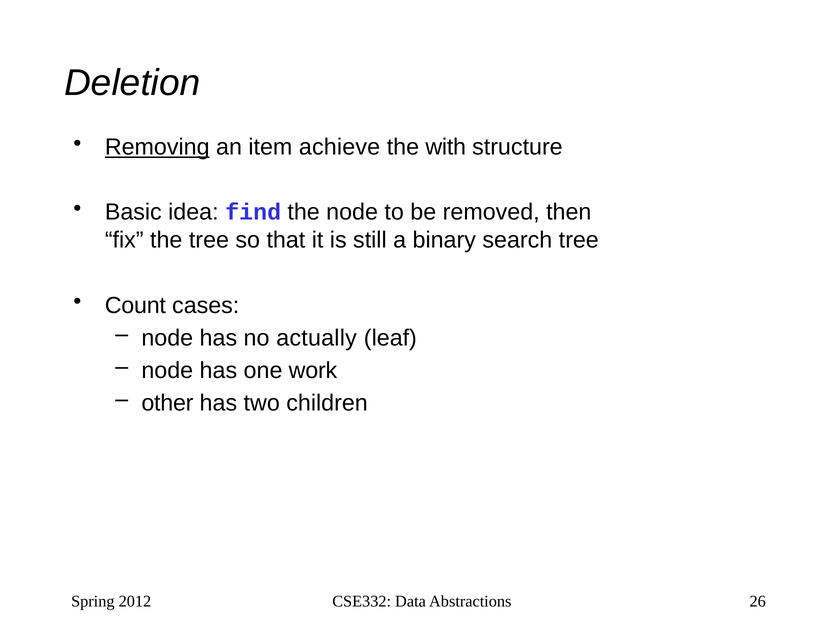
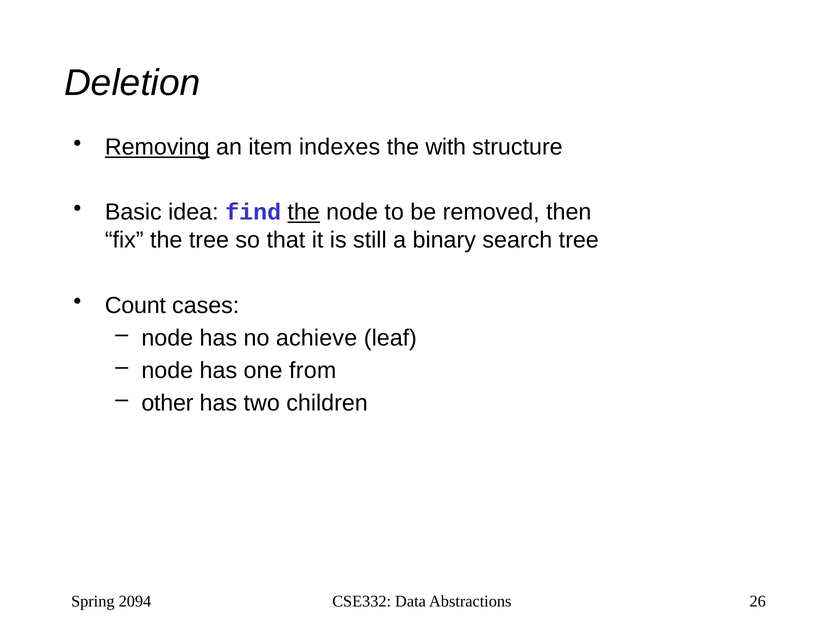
achieve: achieve -> indexes
the at (304, 212) underline: none -> present
actually: actually -> achieve
work: work -> from
2012: 2012 -> 2094
